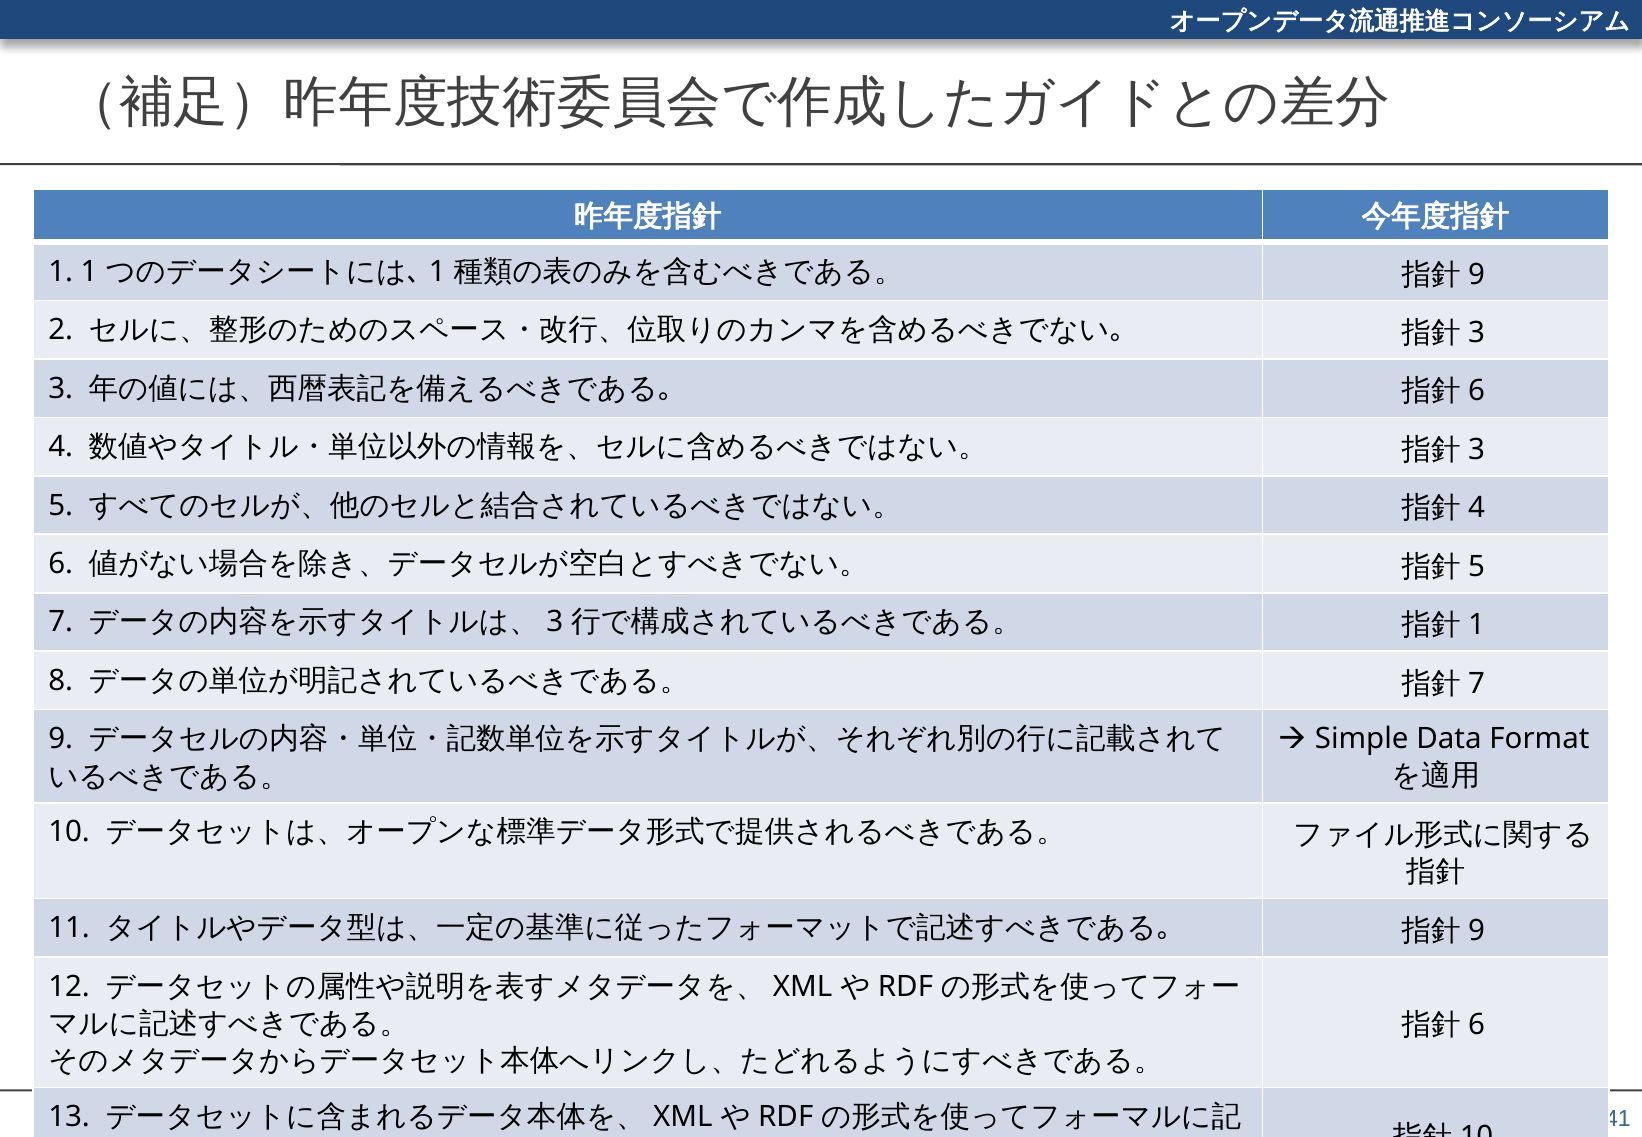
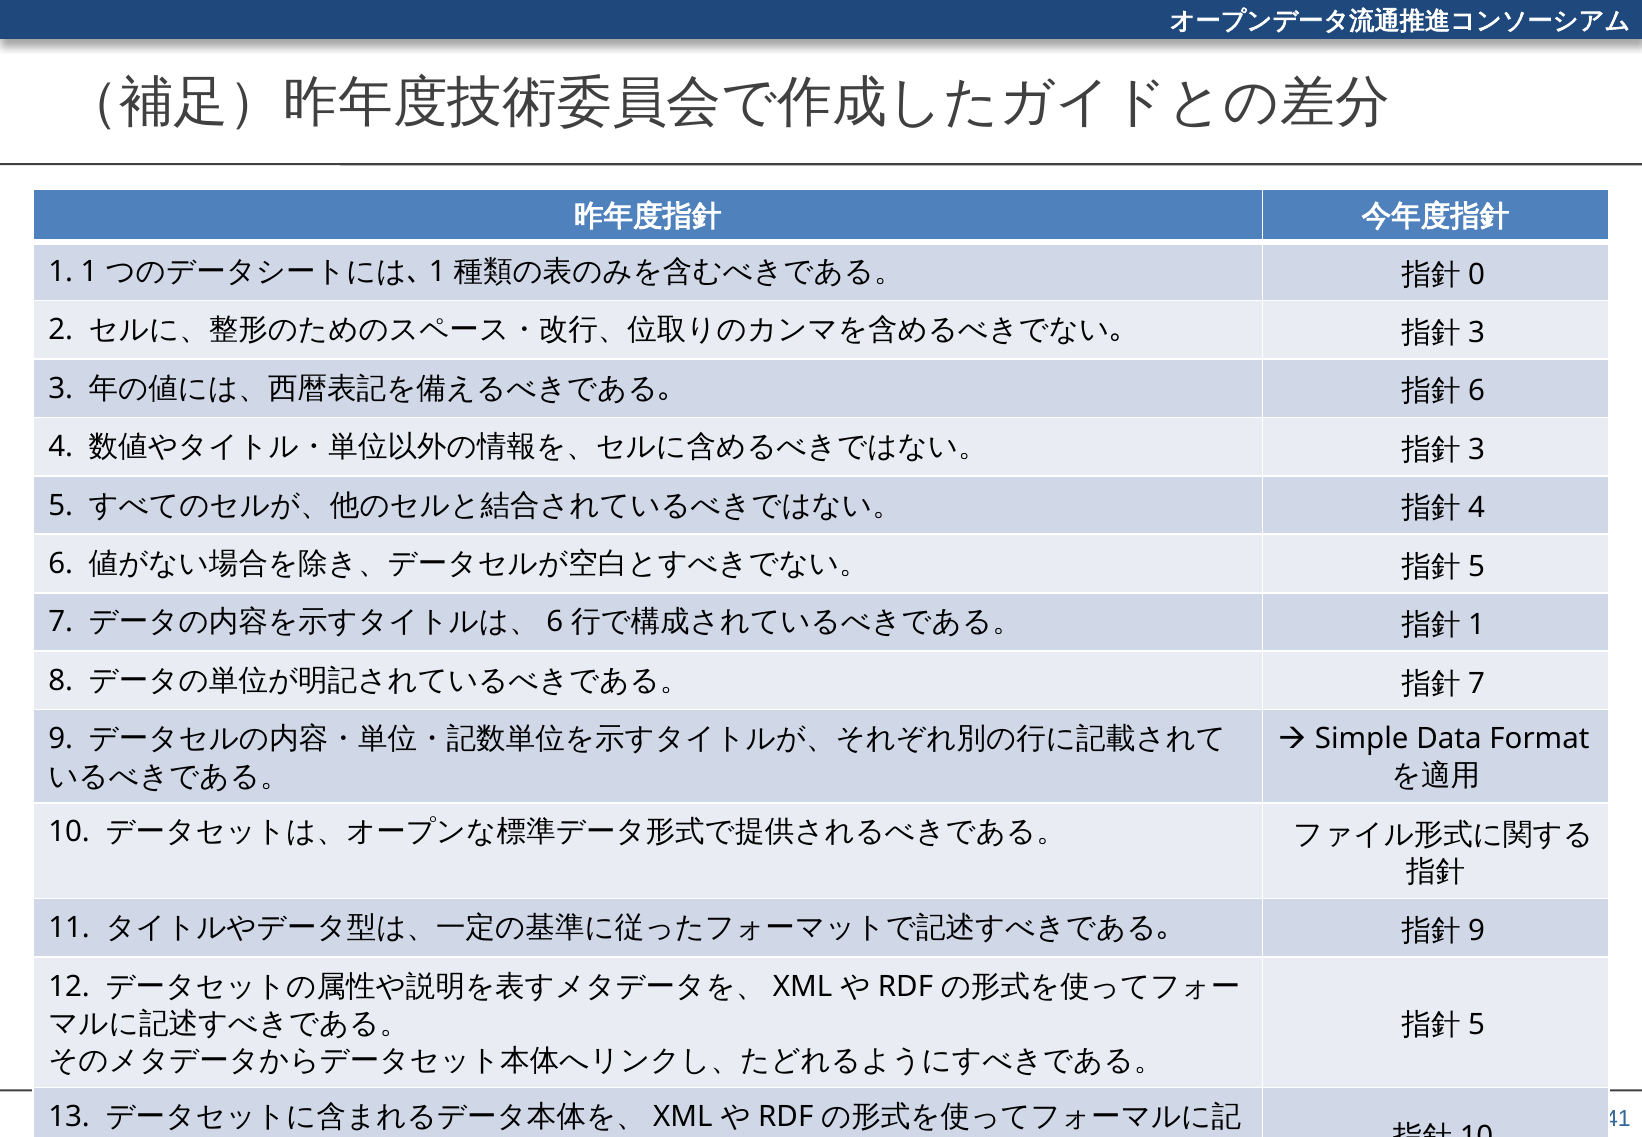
9 at (1477, 274): 9 -> 0
3 at (555, 622): 3 -> 6
6 at (1477, 1025): 6 -> 5
